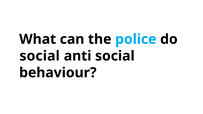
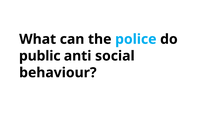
social at (40, 56): social -> public
